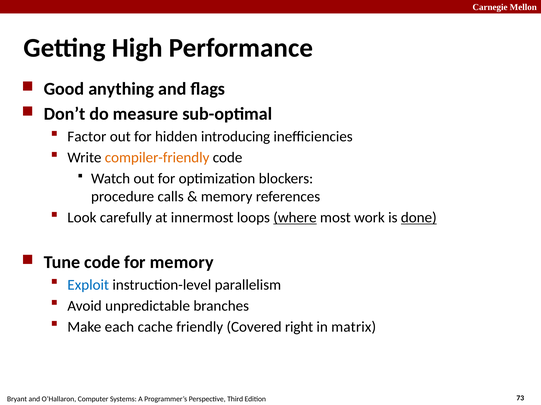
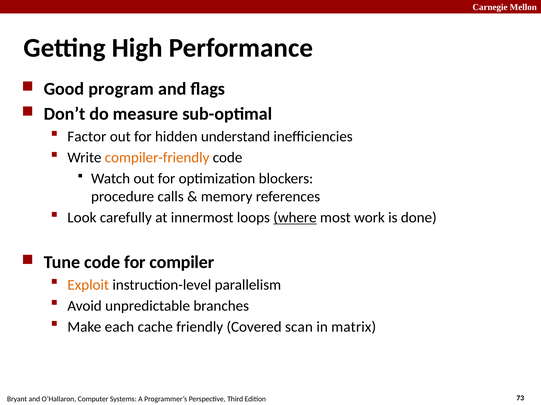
anything: anything -> program
introducing: introducing -> understand
done underline: present -> none
for memory: memory -> compiler
Exploit colour: blue -> orange
right: right -> scan
